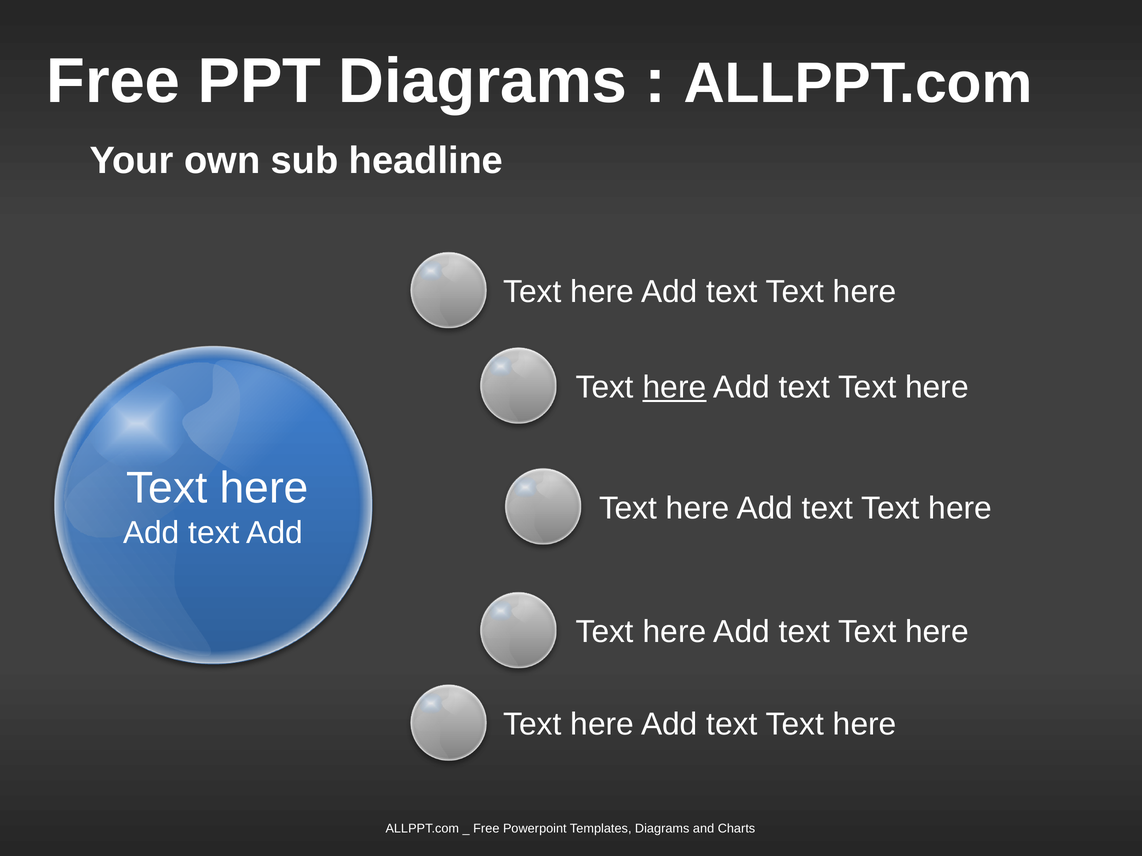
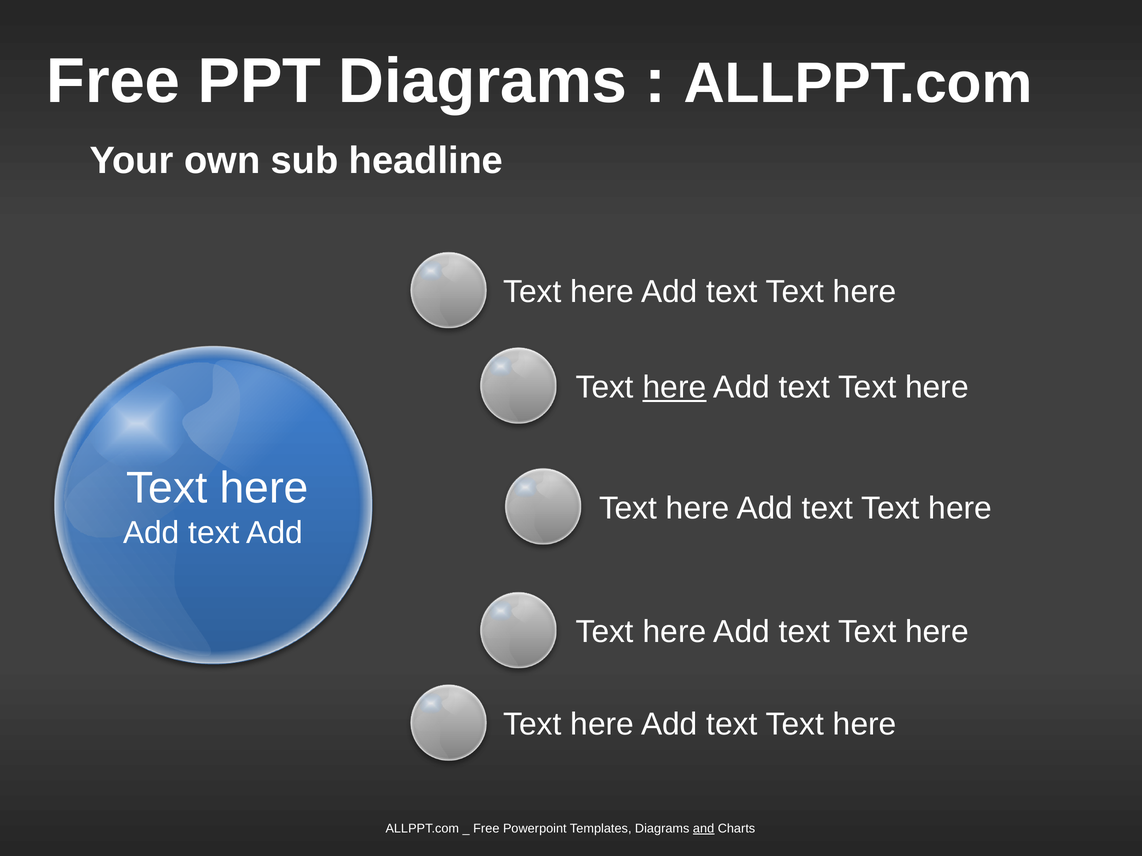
and underline: none -> present
